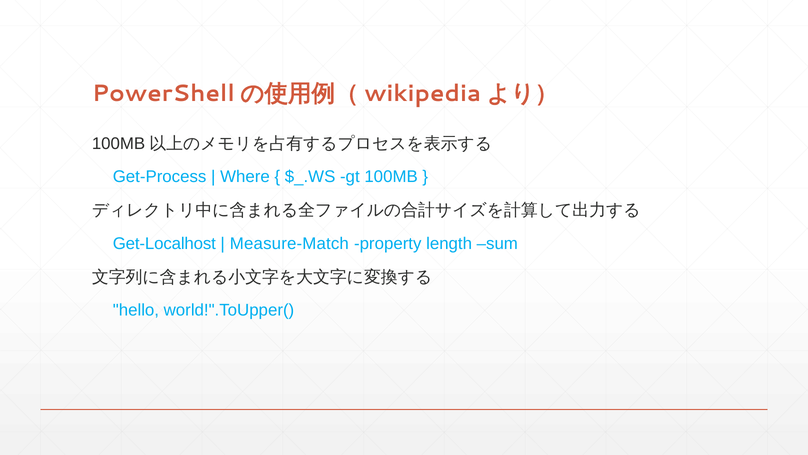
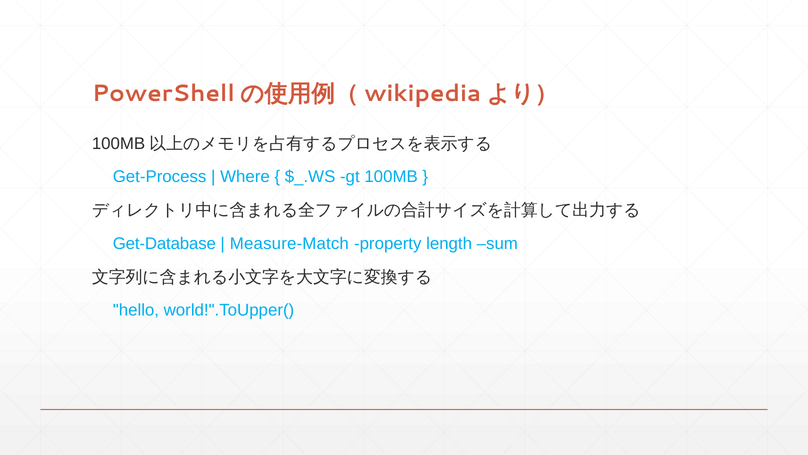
Get-Localhost: Get-Localhost -> Get-Database
